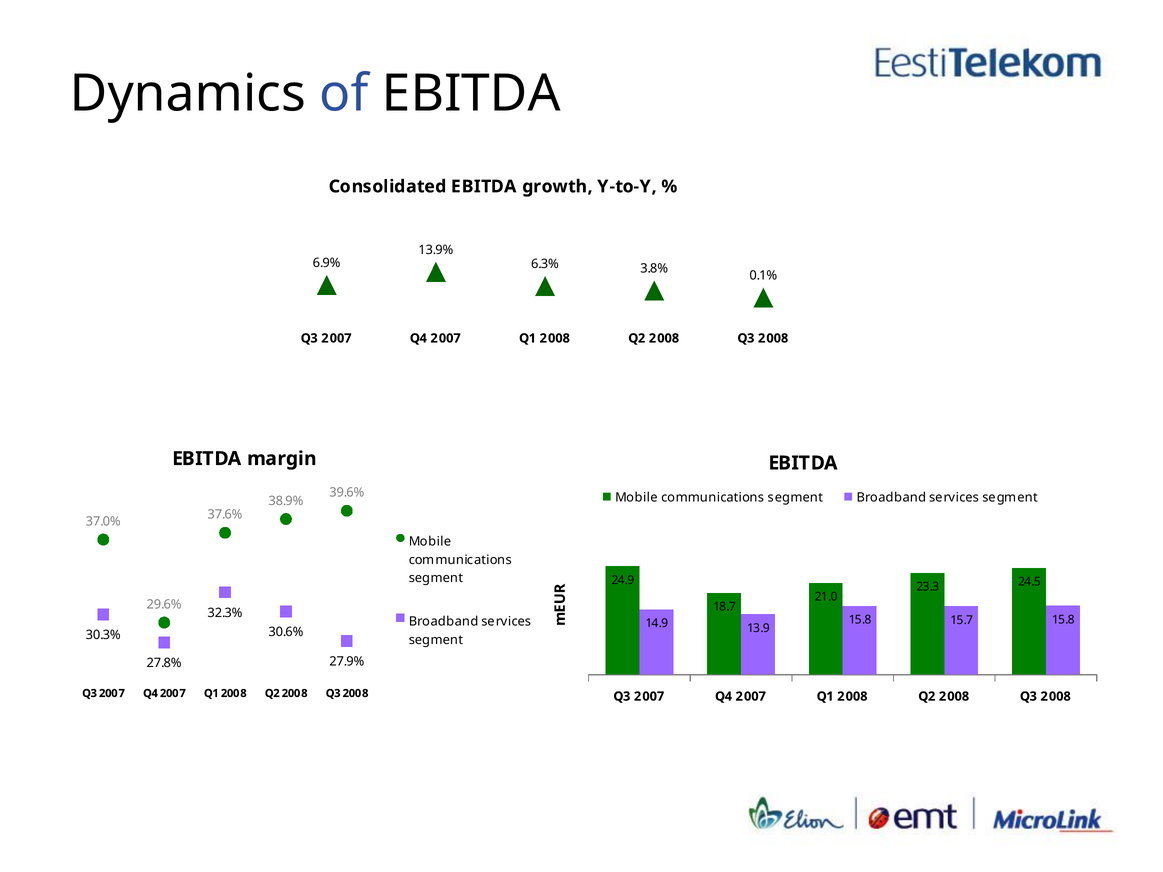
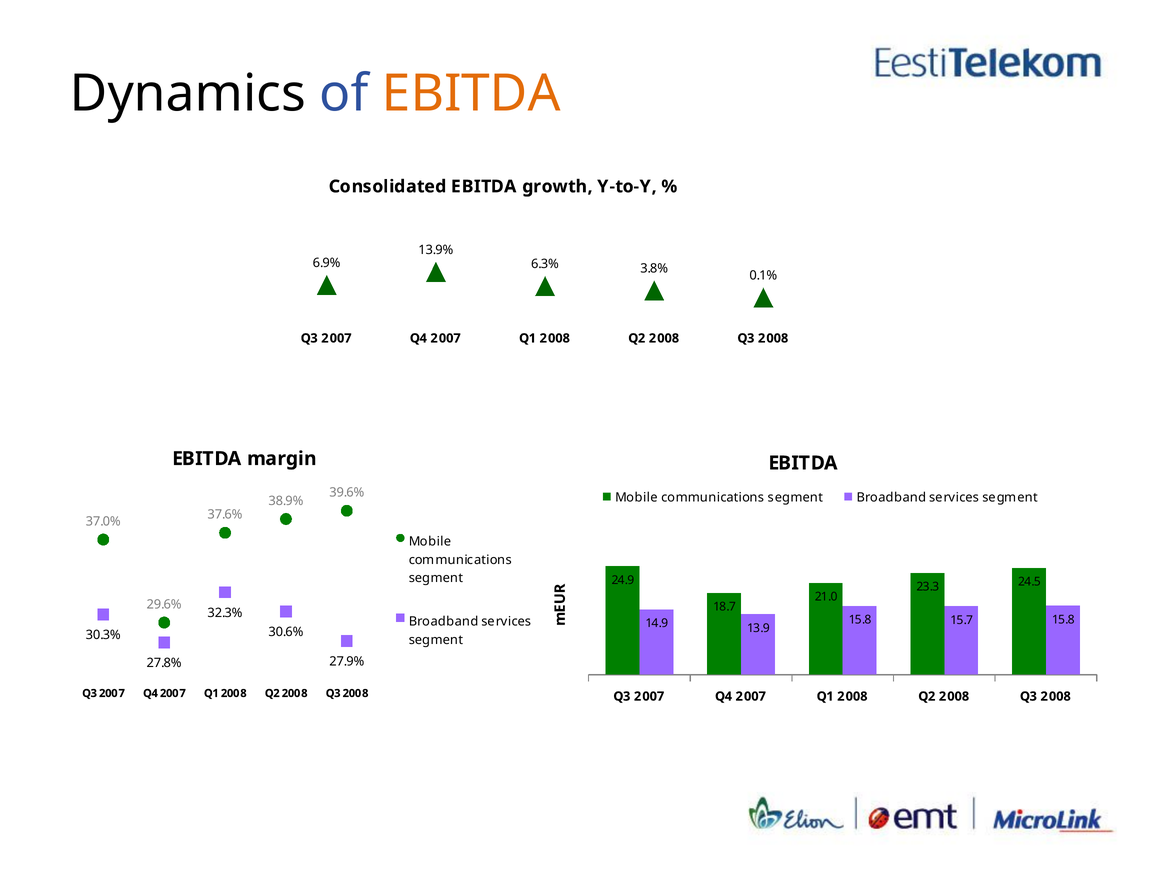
EBITDA at (471, 94) colour: black -> orange
